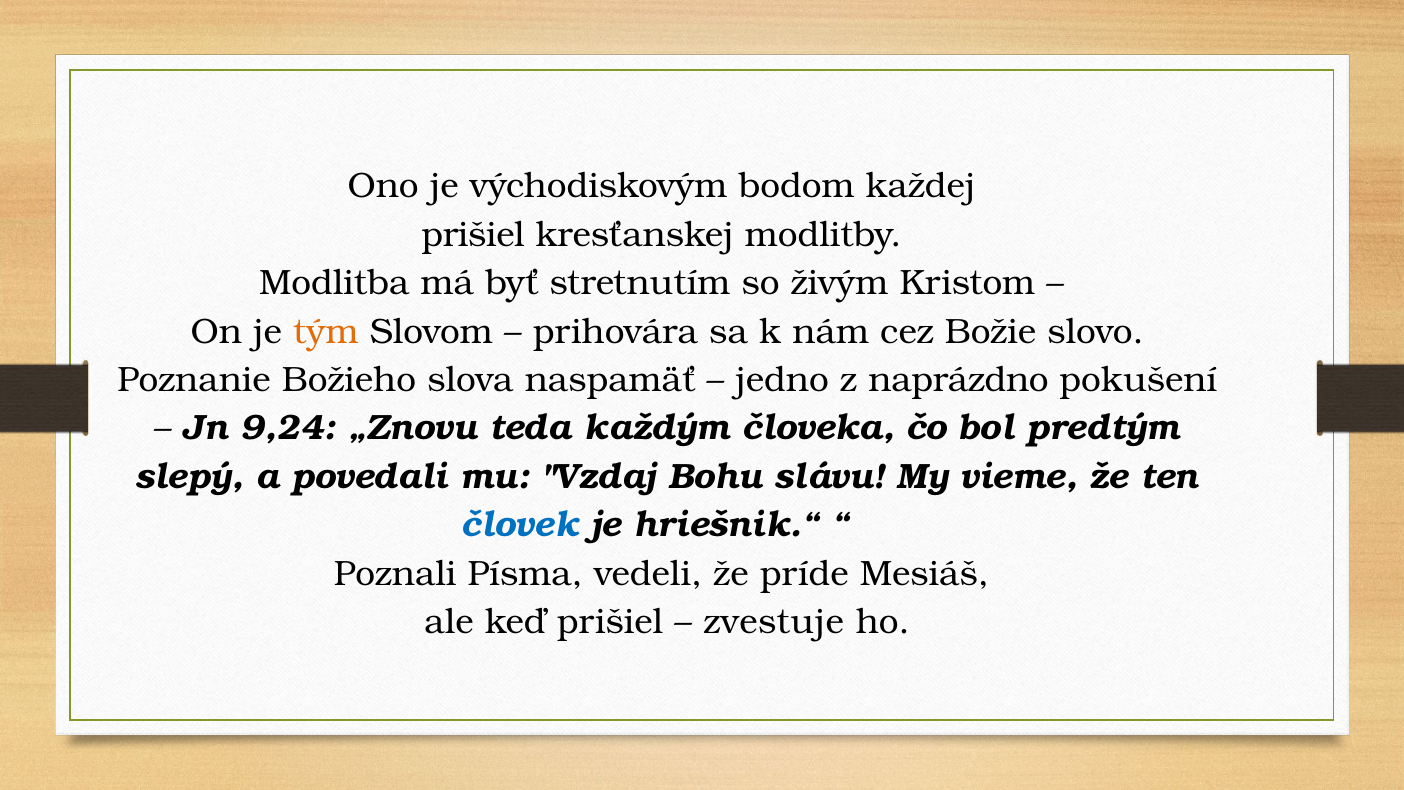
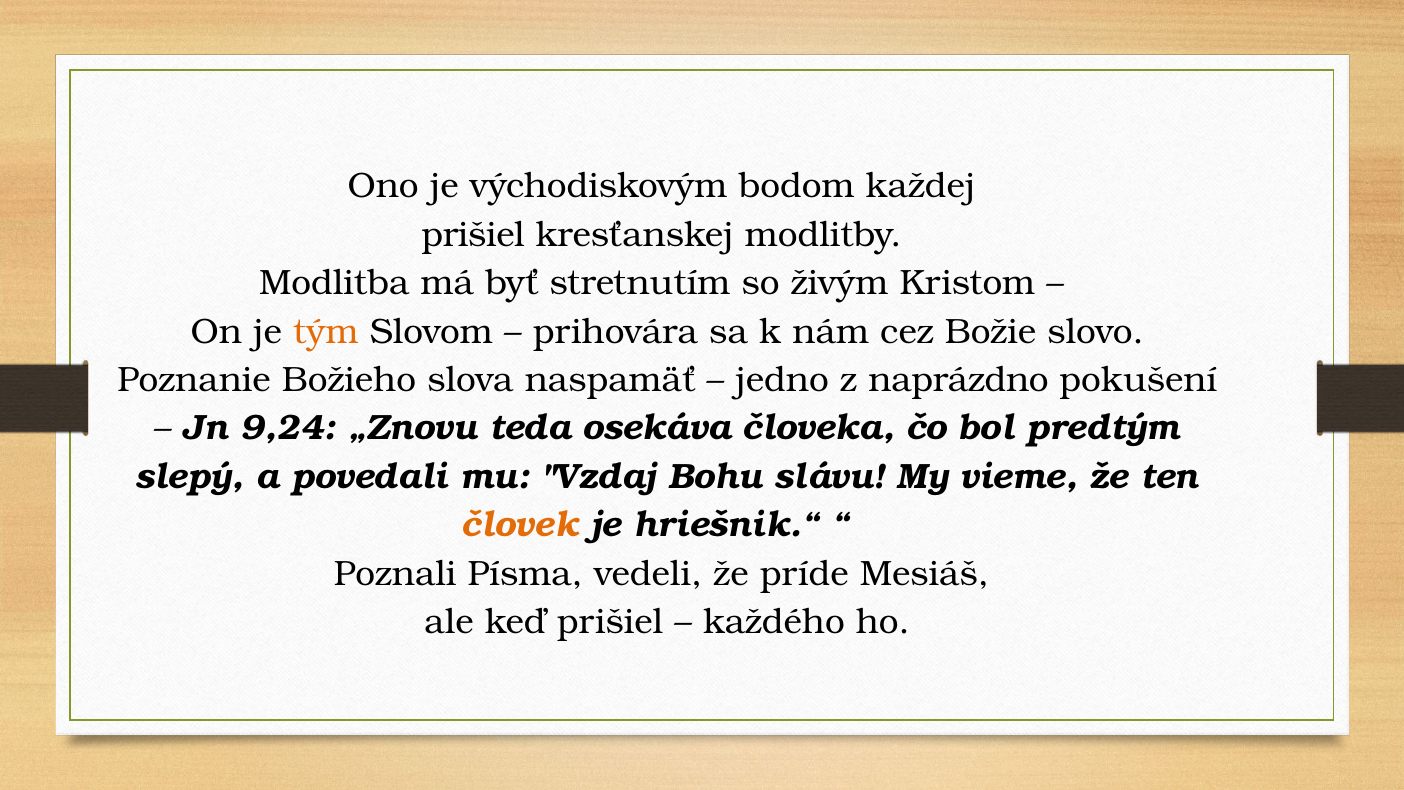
každým: každým -> osekáva
človek colour: blue -> orange
zvestuje: zvestuje -> každého
